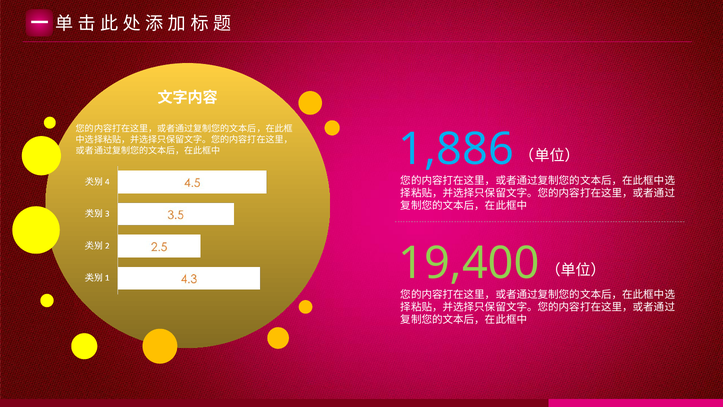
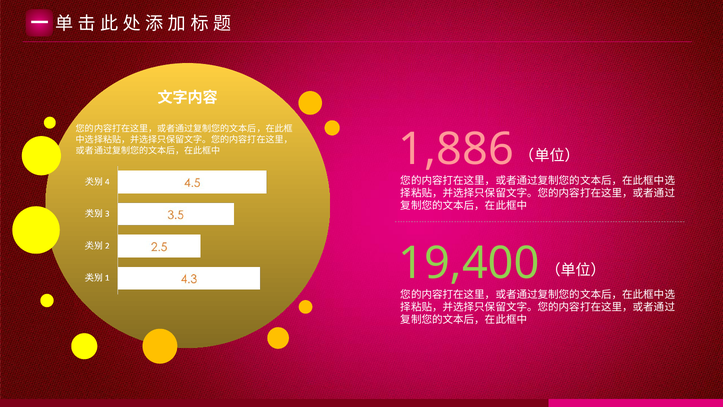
1,886 colour: light blue -> pink
